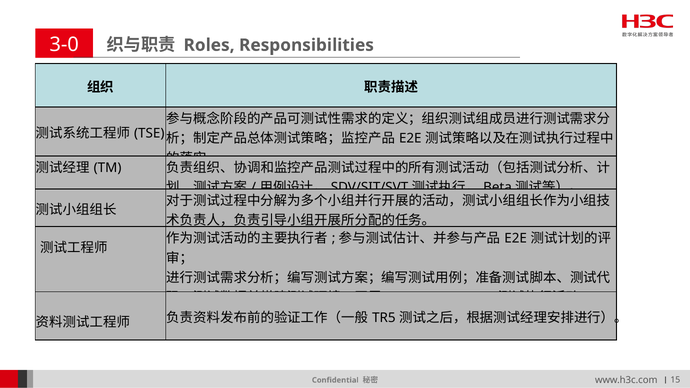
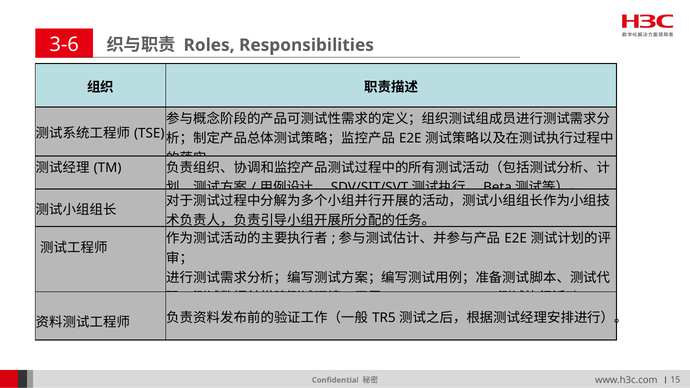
3-0: 3-0 -> 3-6
